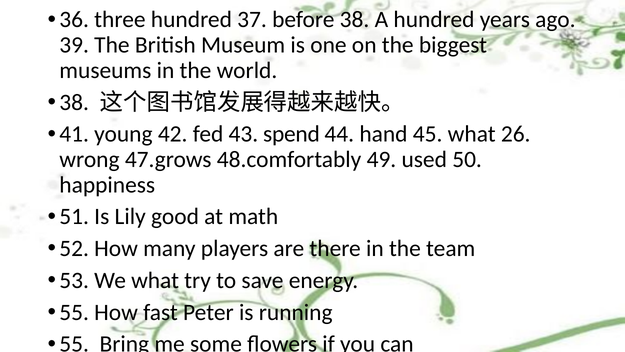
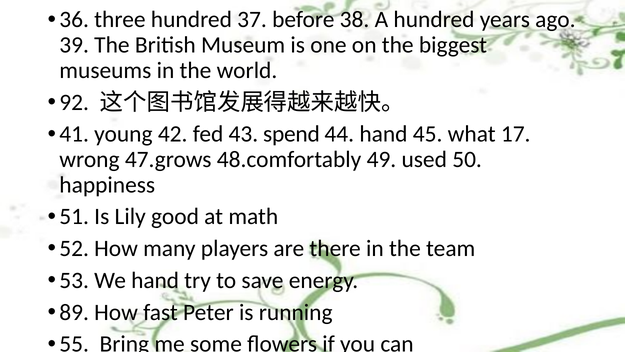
38 at (74, 102): 38 -> 92
26: 26 -> 17
We what: what -> hand
55 at (74, 312): 55 -> 89
